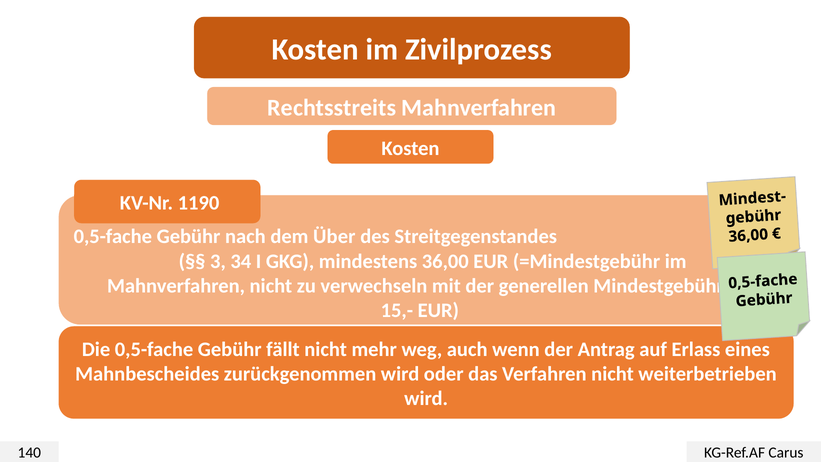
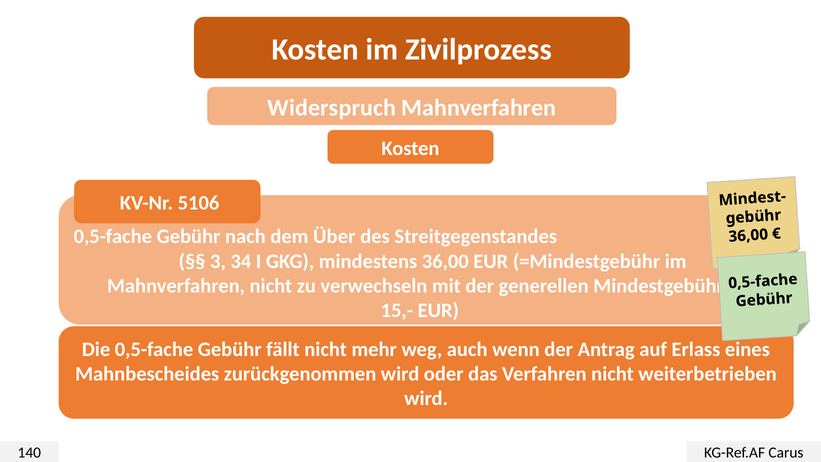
Rechtsstreits: Rechtsstreits -> Widerspruch
1190: 1190 -> 5106
